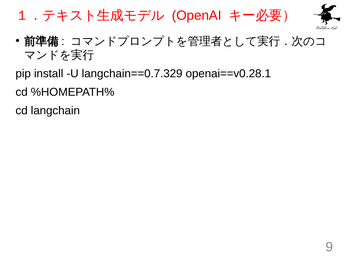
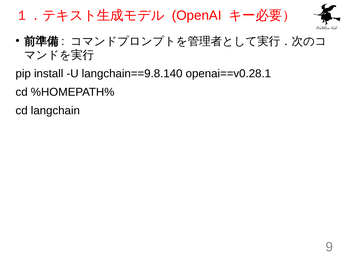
langchain==0.7.329: langchain==0.7.329 -> langchain==9.8.140
